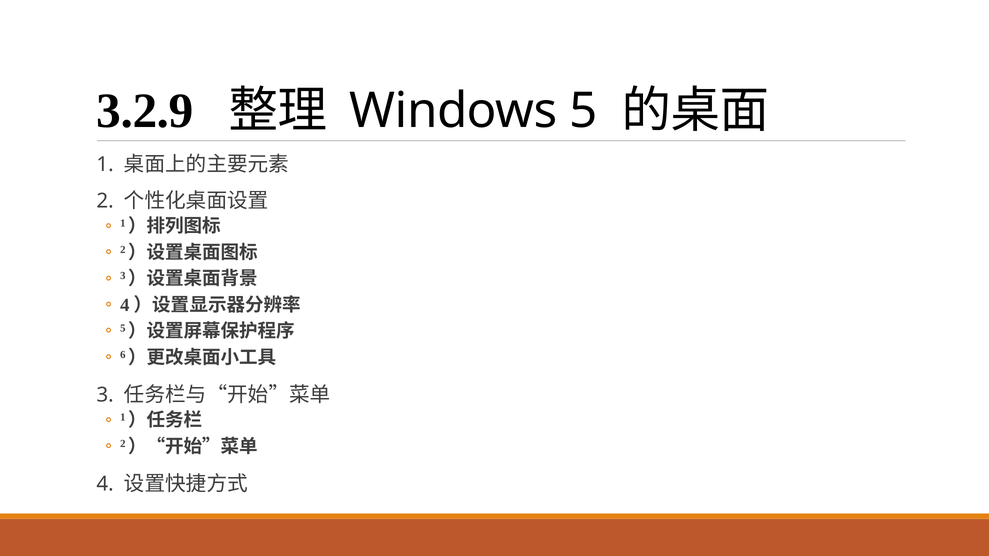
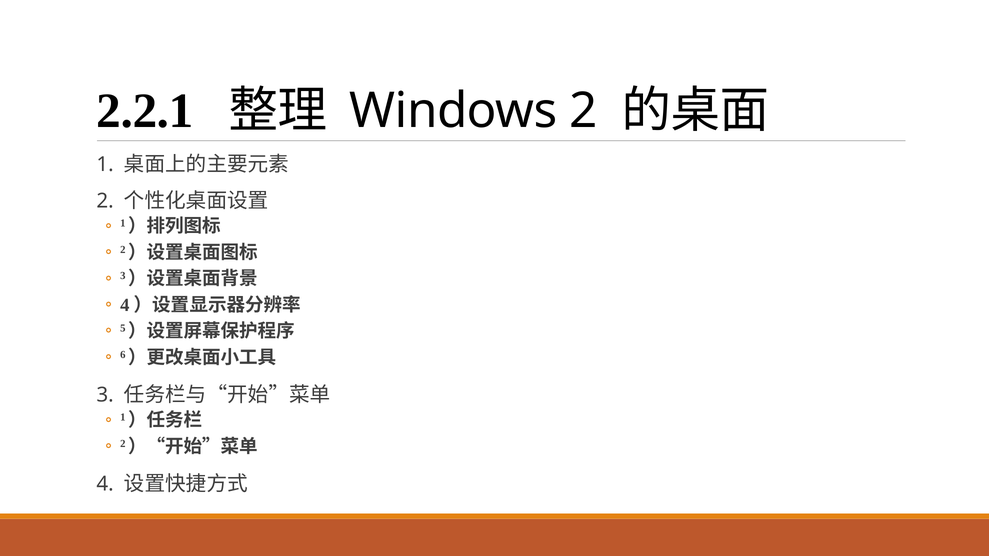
3.2.9: 3.2.9 -> 2.2.1
Windows 5: 5 -> 2
